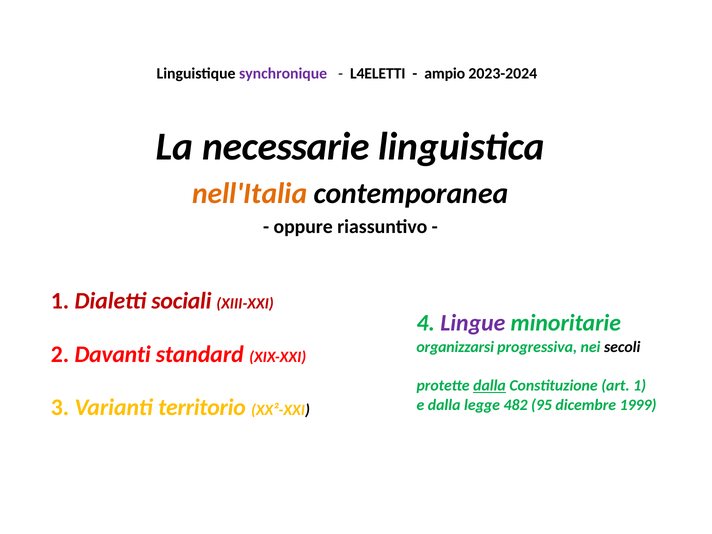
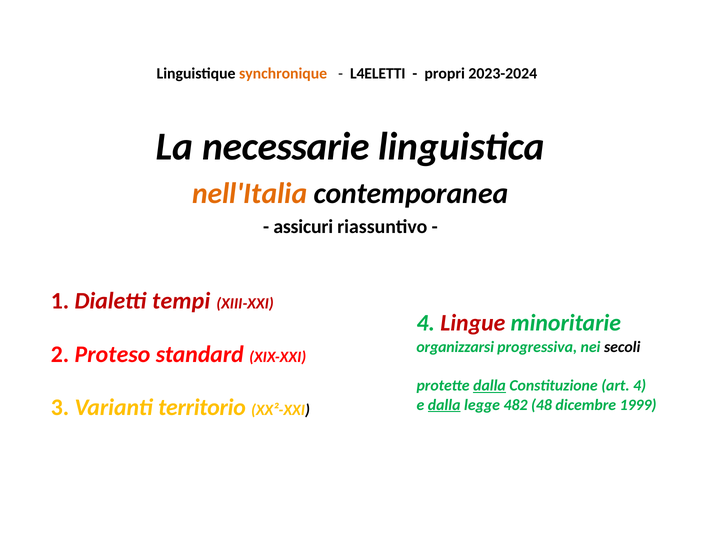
synchronique colour: purple -> orange
ampio: ampio -> propri
oppure: oppure -> assicuri
sociali: sociali -> tempi
Lingue colour: purple -> red
Davanti: Davanti -> Proteso
art 1: 1 -> 4
dalla at (444, 405) underline: none -> present
95: 95 -> 48
